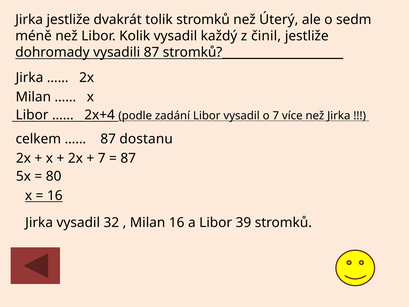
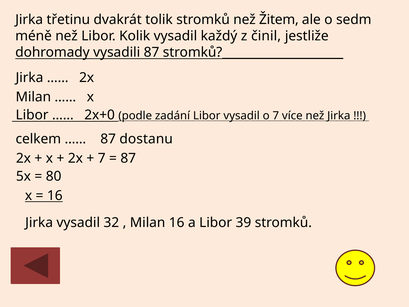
Jirka jestliže: jestliže -> třetinu
Úterý: Úterý -> Žitem
2x+4: 2x+4 -> 2x+0
